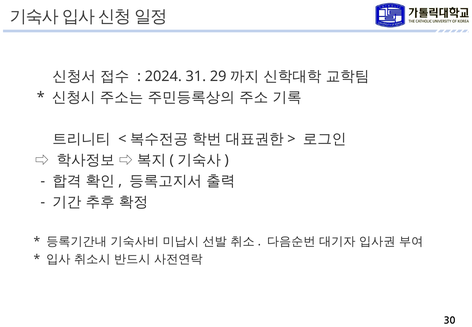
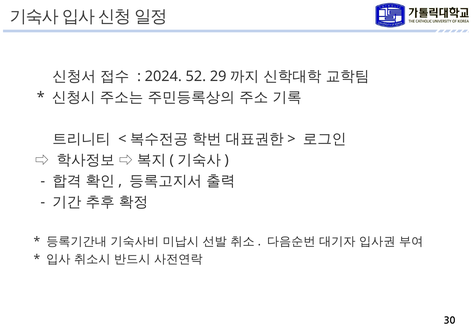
31: 31 -> 52
